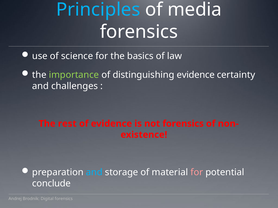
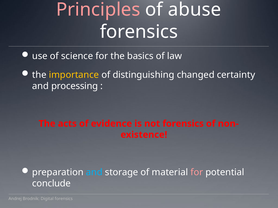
Principles colour: light blue -> pink
media: media -> abuse
importance colour: light green -> yellow
distinguishing evidence: evidence -> changed
challenges: challenges -> processing
rest: rest -> acts
